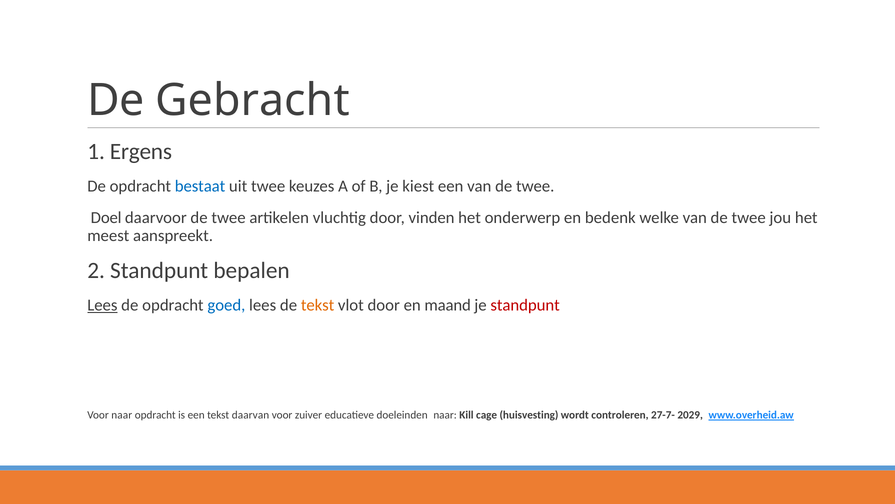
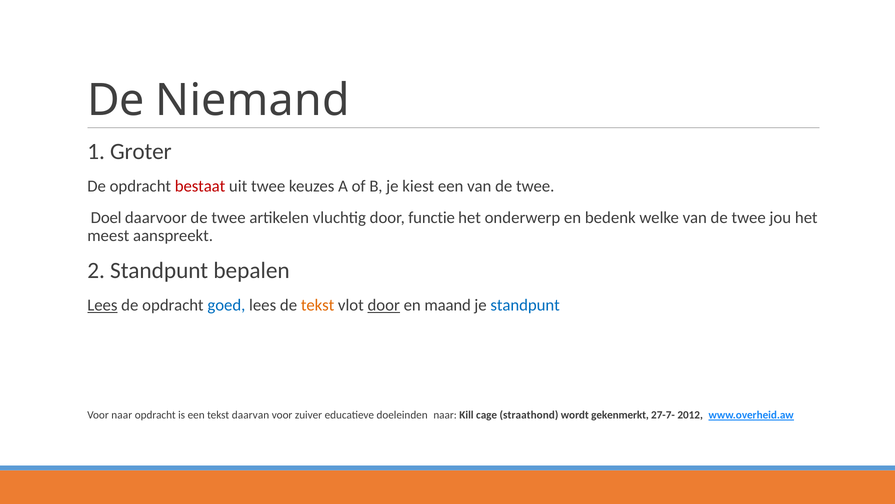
Gebracht: Gebracht -> Niemand
Ergens: Ergens -> Groter
bestaat colour: blue -> red
vinden: vinden -> functie
door at (384, 305) underline: none -> present
standpunt at (525, 305) colour: red -> blue
huisvesting: huisvesting -> straathond
controleren: controleren -> gekenmerkt
2029: 2029 -> 2012
